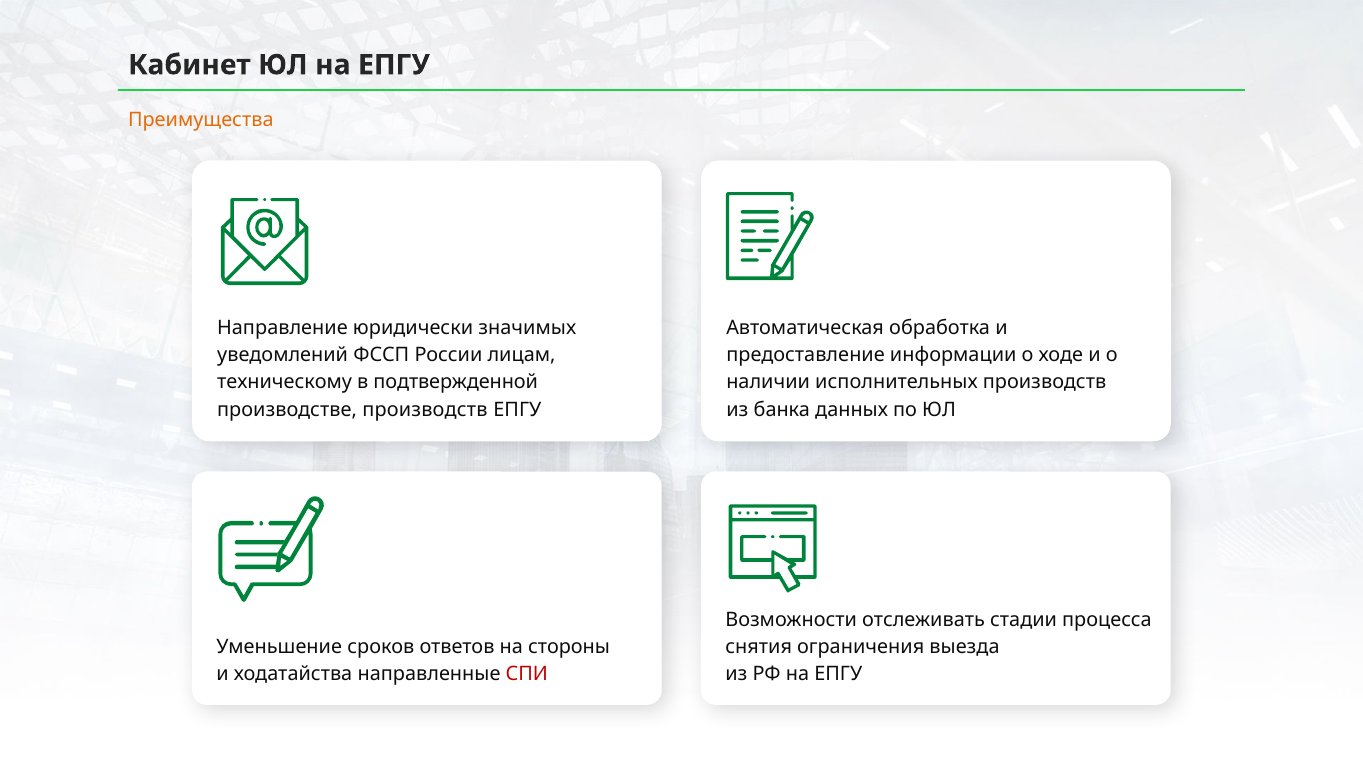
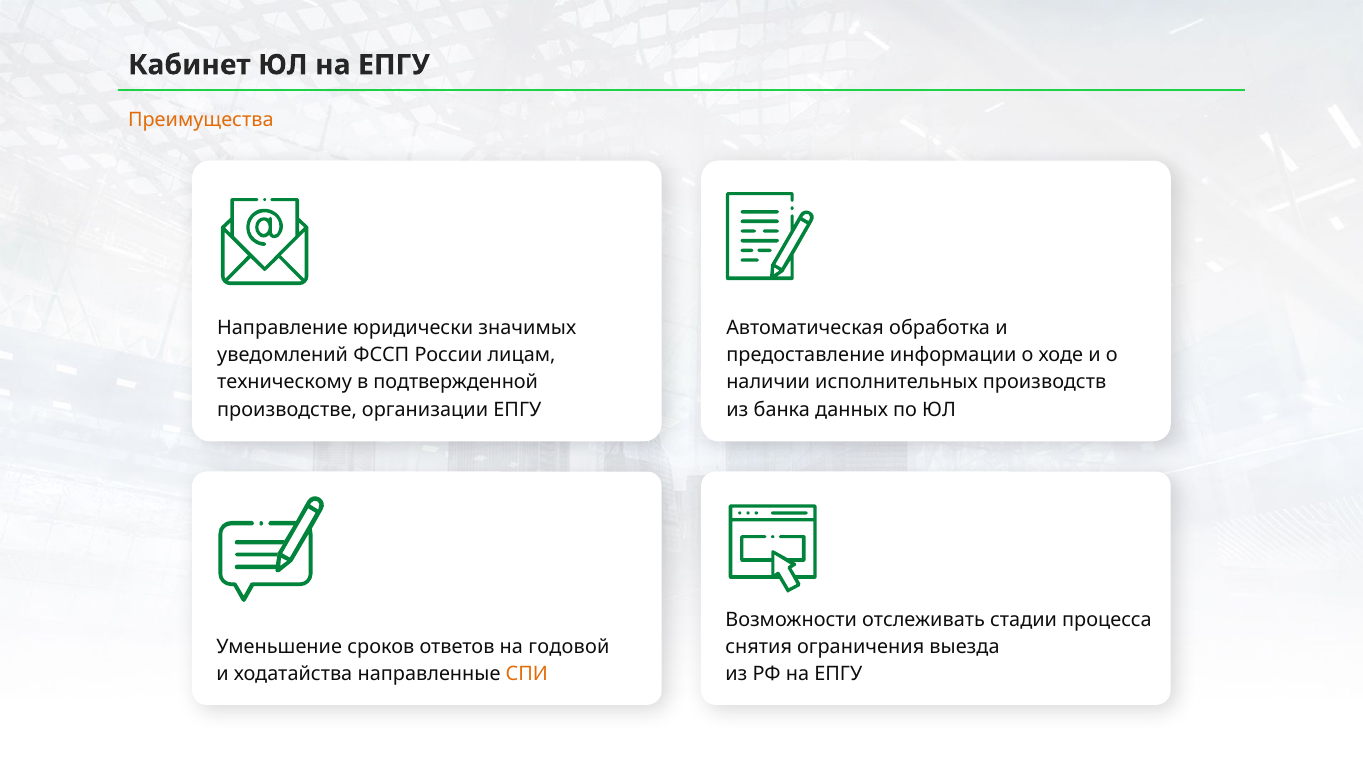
производстве производств: производств -> организации
стороны: стороны -> годовой
СПИ colour: red -> orange
